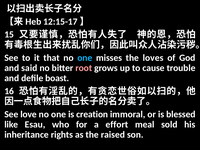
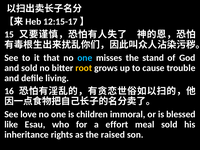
loves: loves -> stand
and said: said -> sold
root colour: pink -> yellow
boast: boast -> living
creation: creation -> children
